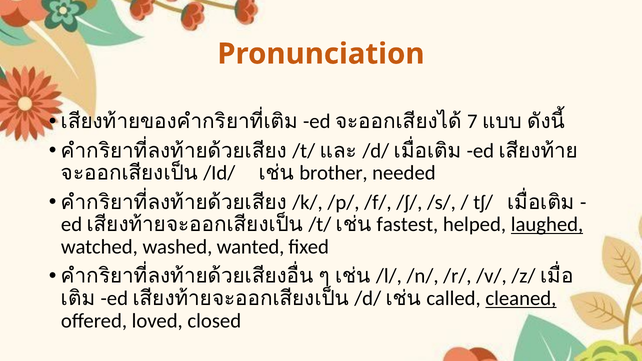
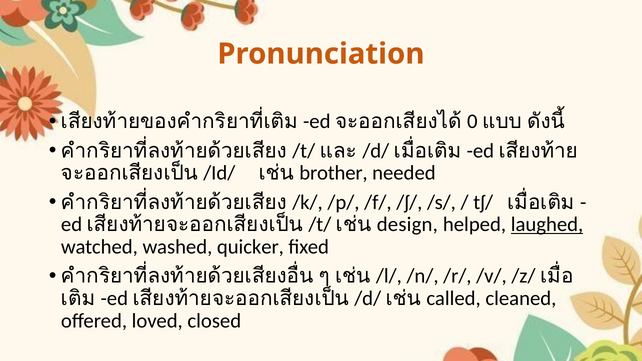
7: 7 -> 0
fastest: fastest -> design
wanted: wanted -> quicker
cleaned underline: present -> none
